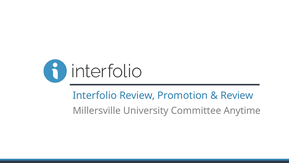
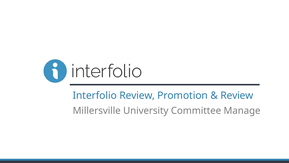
Anytime: Anytime -> Manage
